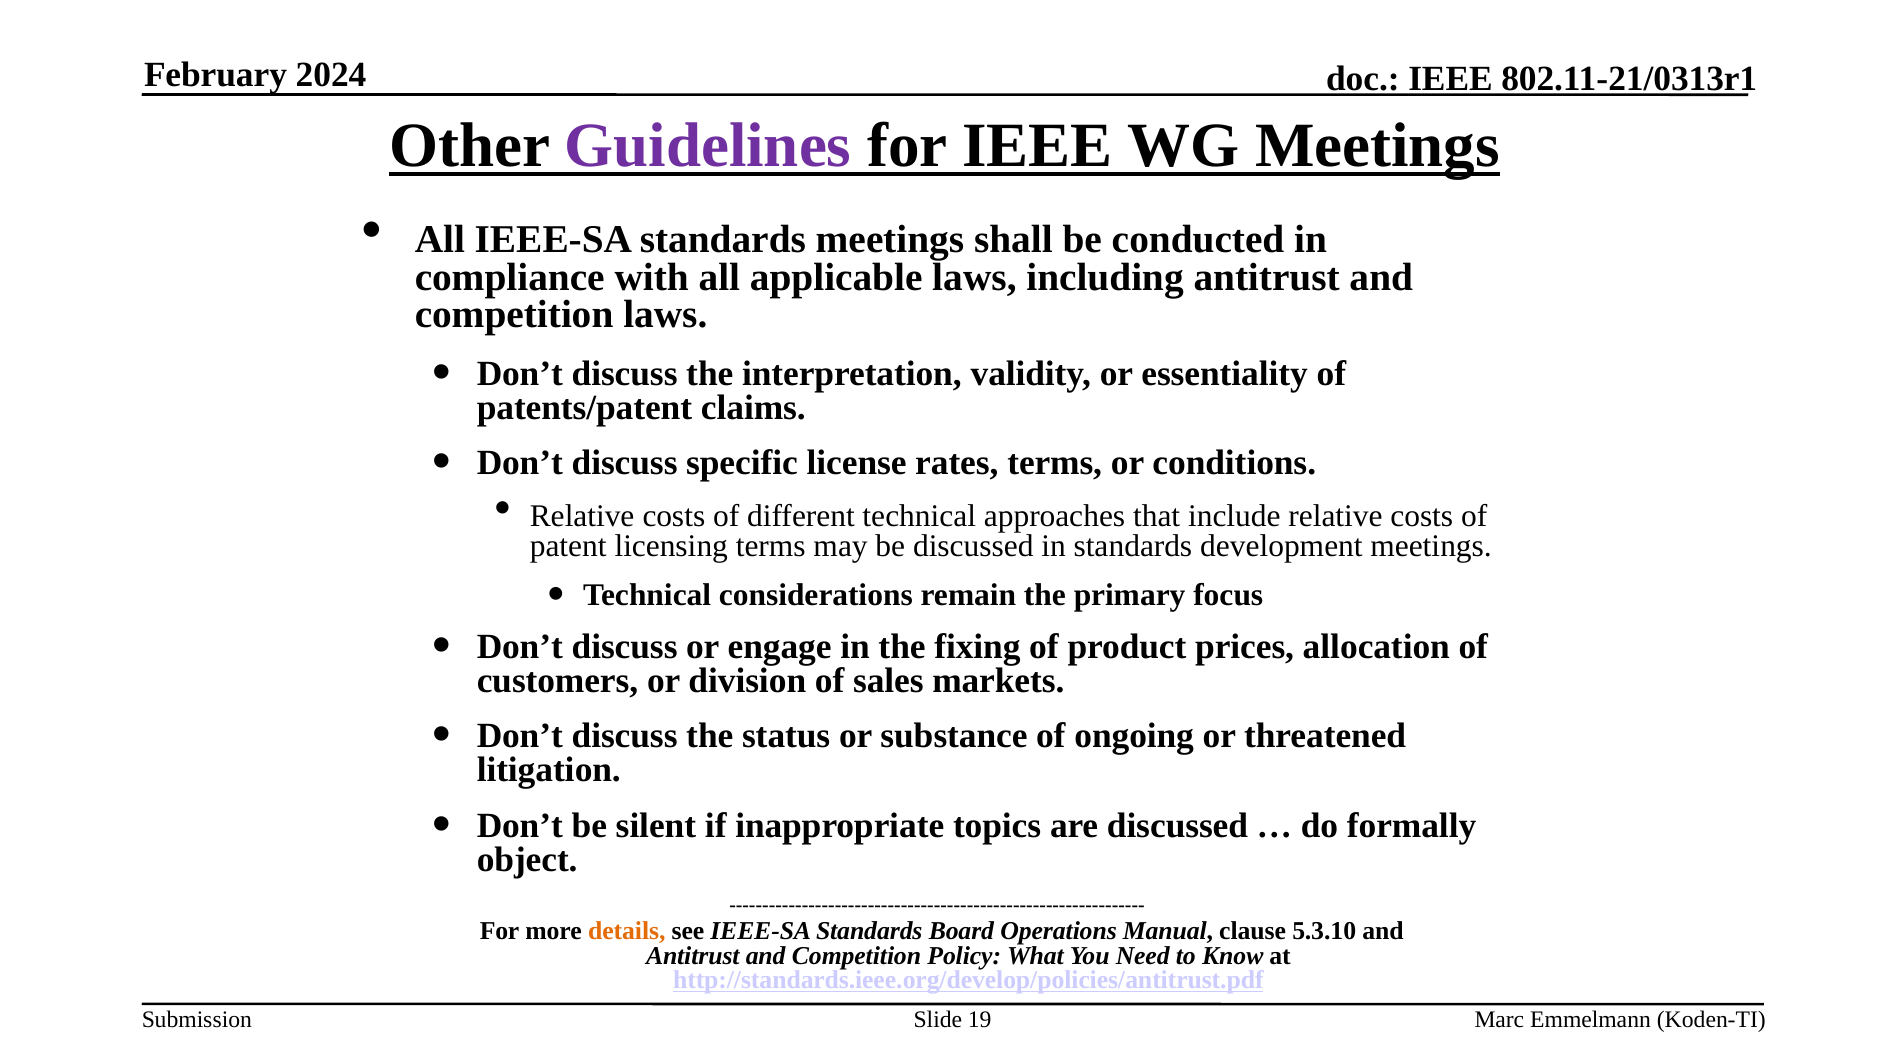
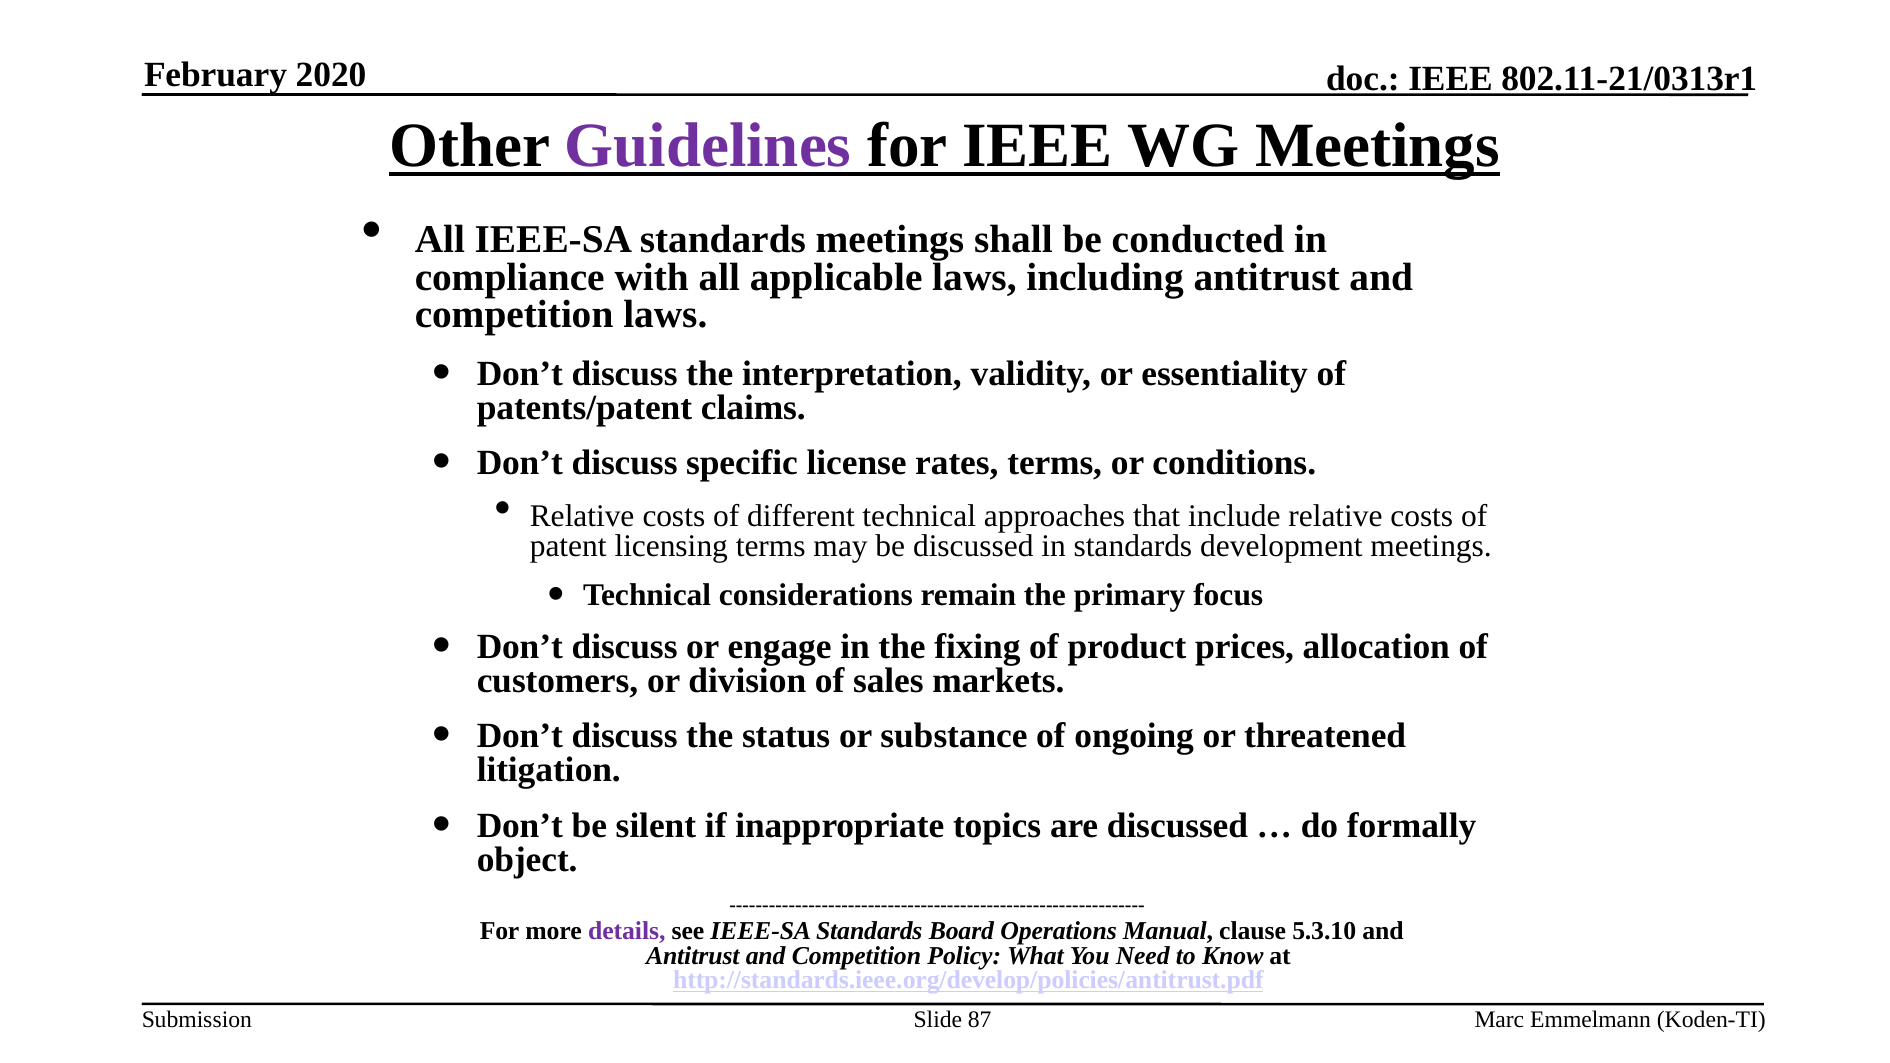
2024: 2024 -> 2020
details colour: orange -> purple
19: 19 -> 87
